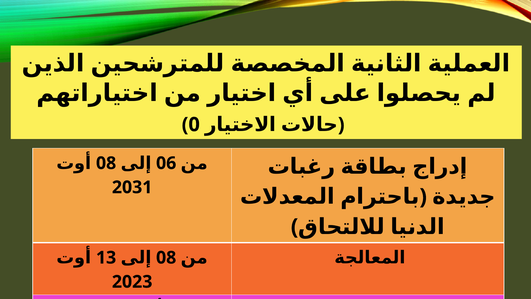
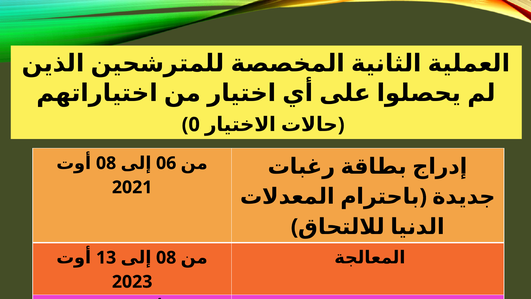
2031: 2031 -> 2021
